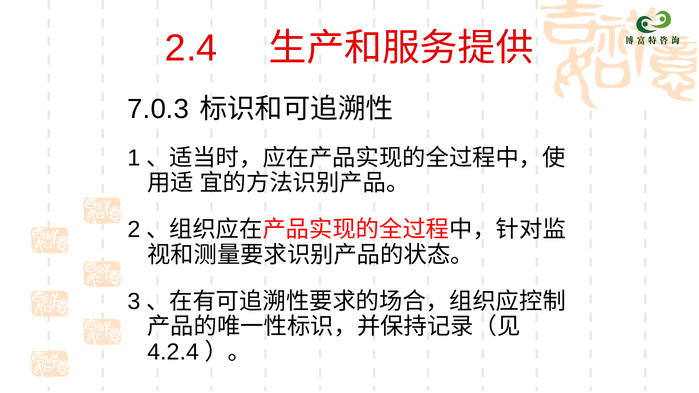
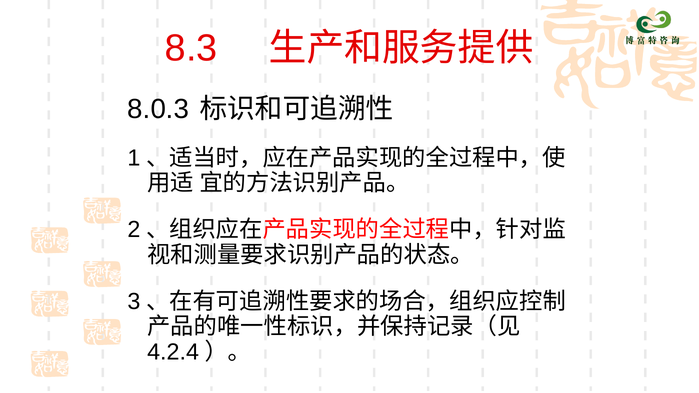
2.4: 2.4 -> 8.3
7.0.3: 7.0.3 -> 8.0.3
